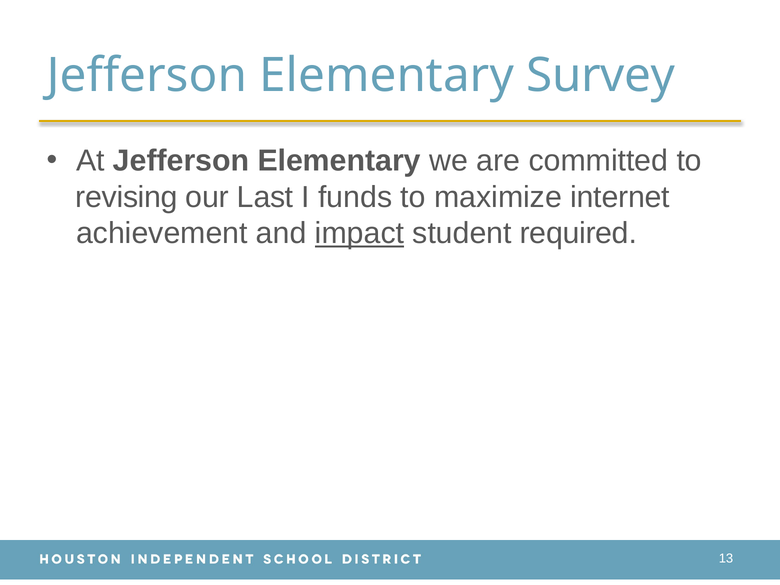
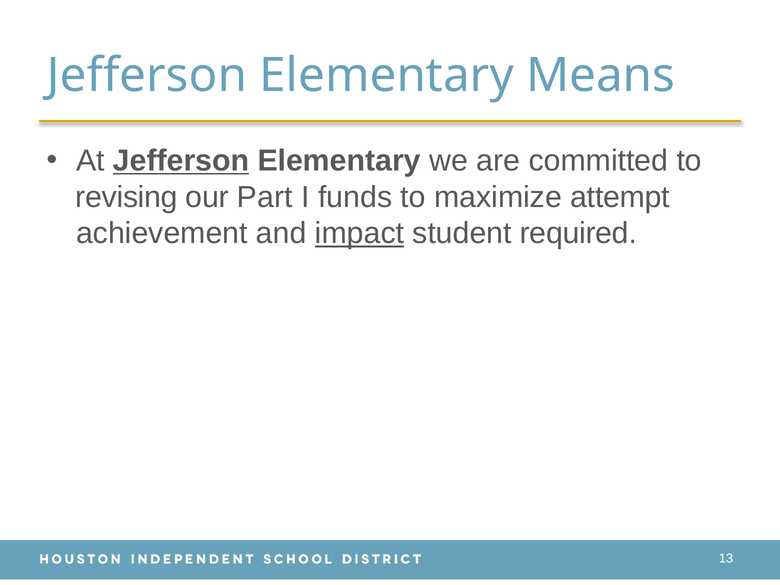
Survey: Survey -> Means
Jefferson at (181, 161) underline: none -> present
Last: Last -> Part
internet: internet -> attempt
